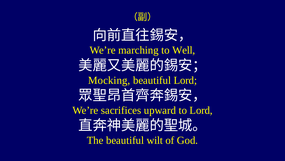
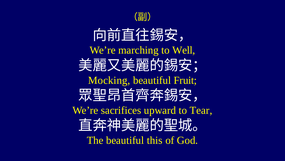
beautiful Lord: Lord -> Fruit
to Lord: Lord -> Tear
wilt: wilt -> this
